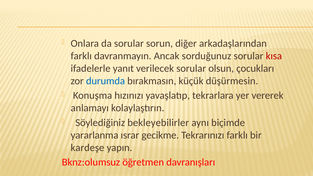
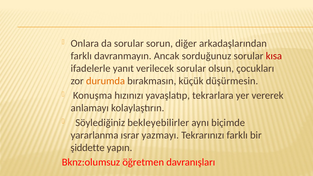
durumda colour: blue -> orange
gecikme: gecikme -> yazmayı
kardeşe: kardeşe -> şiddette
